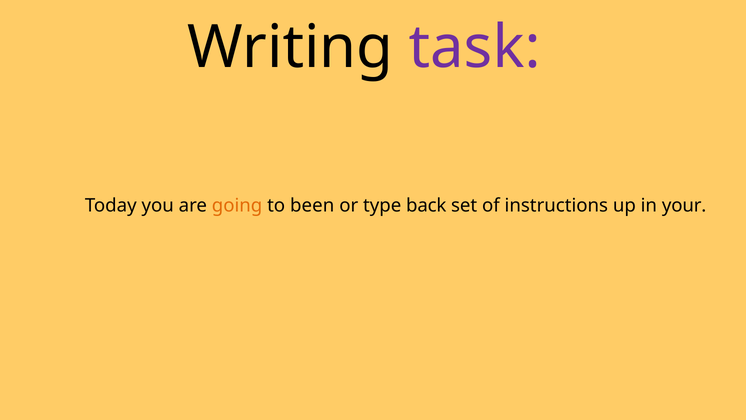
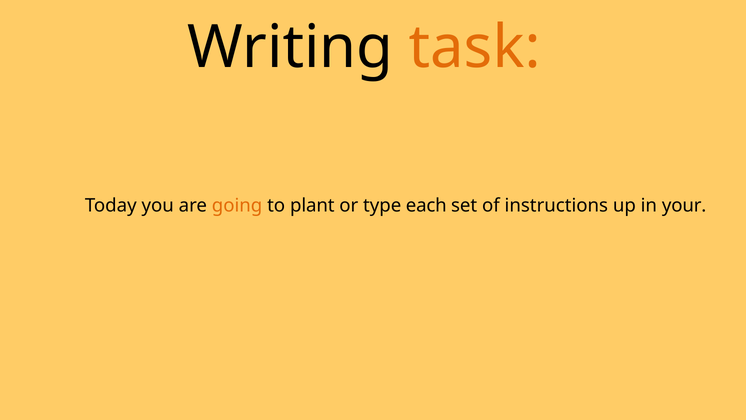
task colour: purple -> orange
been: been -> plant
back: back -> each
